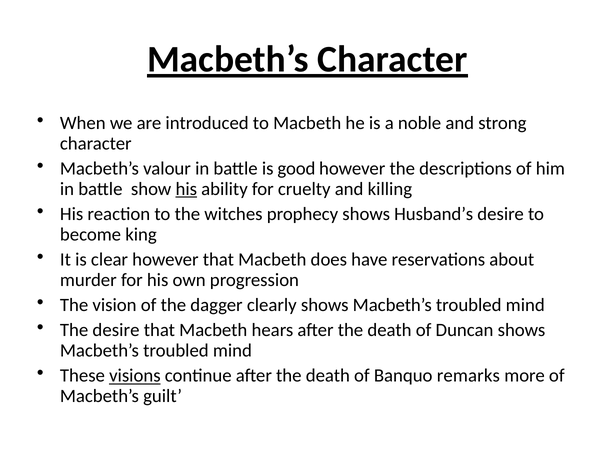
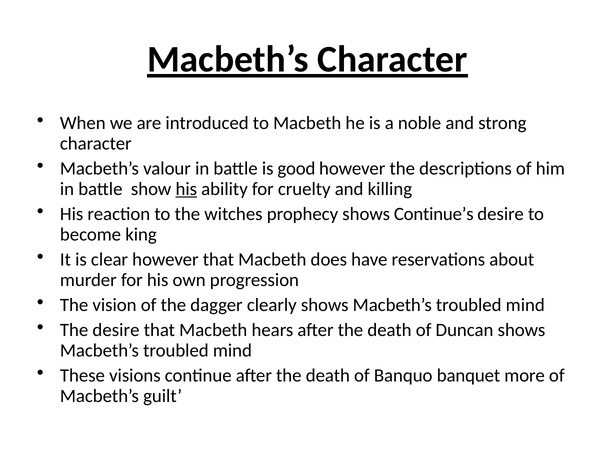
Husband’s: Husband’s -> Continue’s
visions underline: present -> none
remarks: remarks -> banquet
